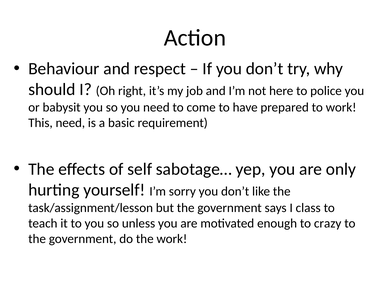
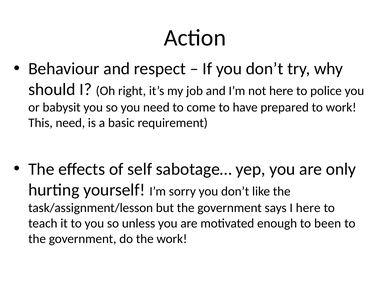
I class: class -> here
crazy: crazy -> been
